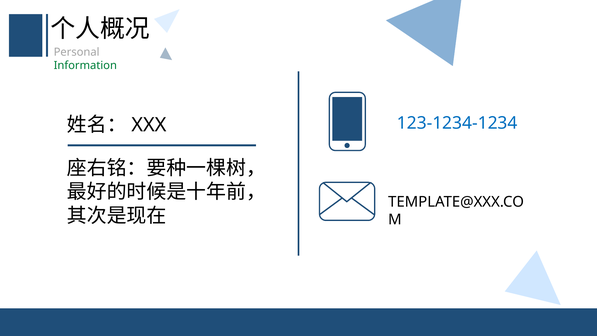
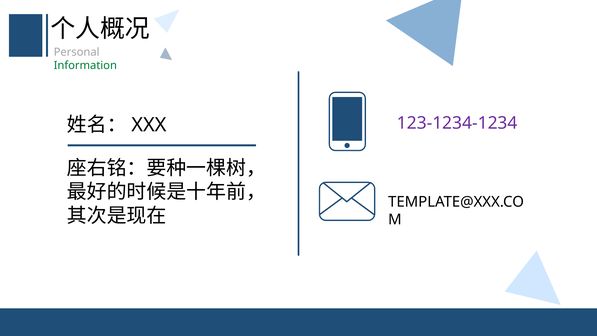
123-1234-1234 colour: blue -> purple
